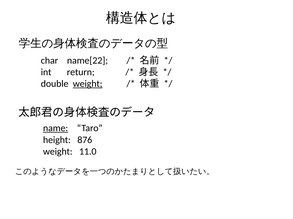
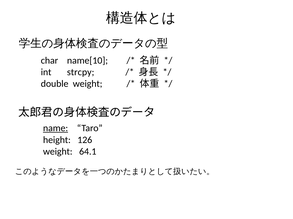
name[22: name[22 -> name[10
return: return -> strcpy
weight at (88, 84) underline: present -> none
876: 876 -> 126
11.0: 11.0 -> 64.1
